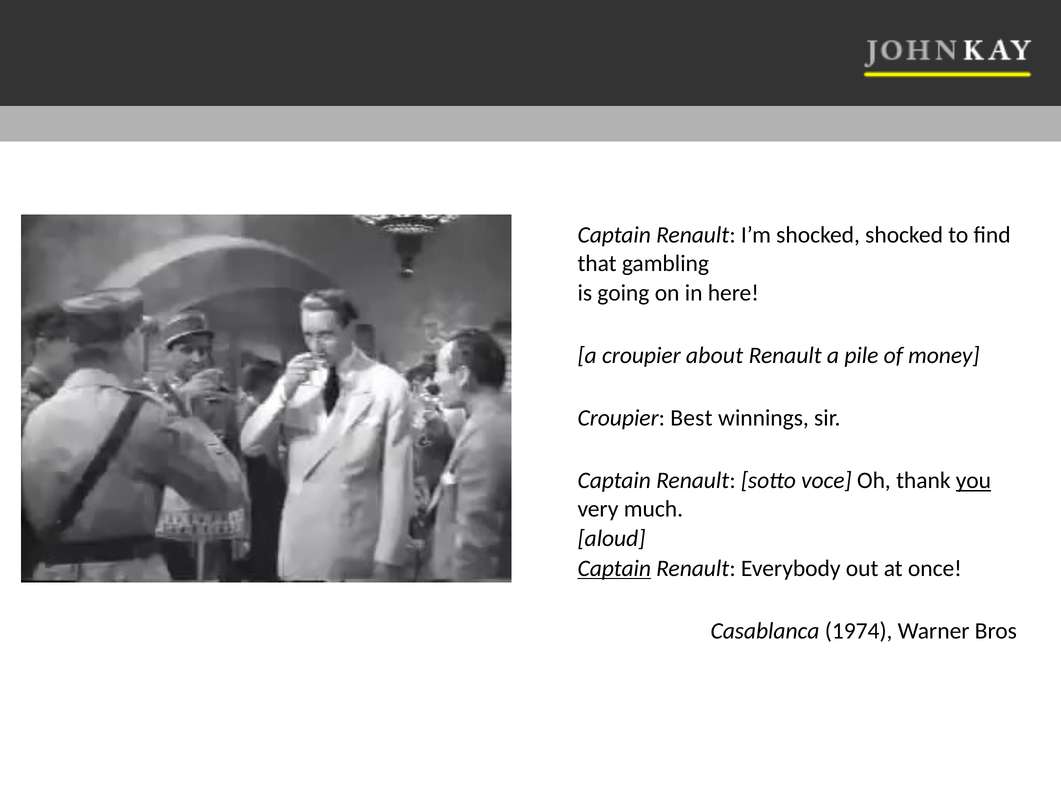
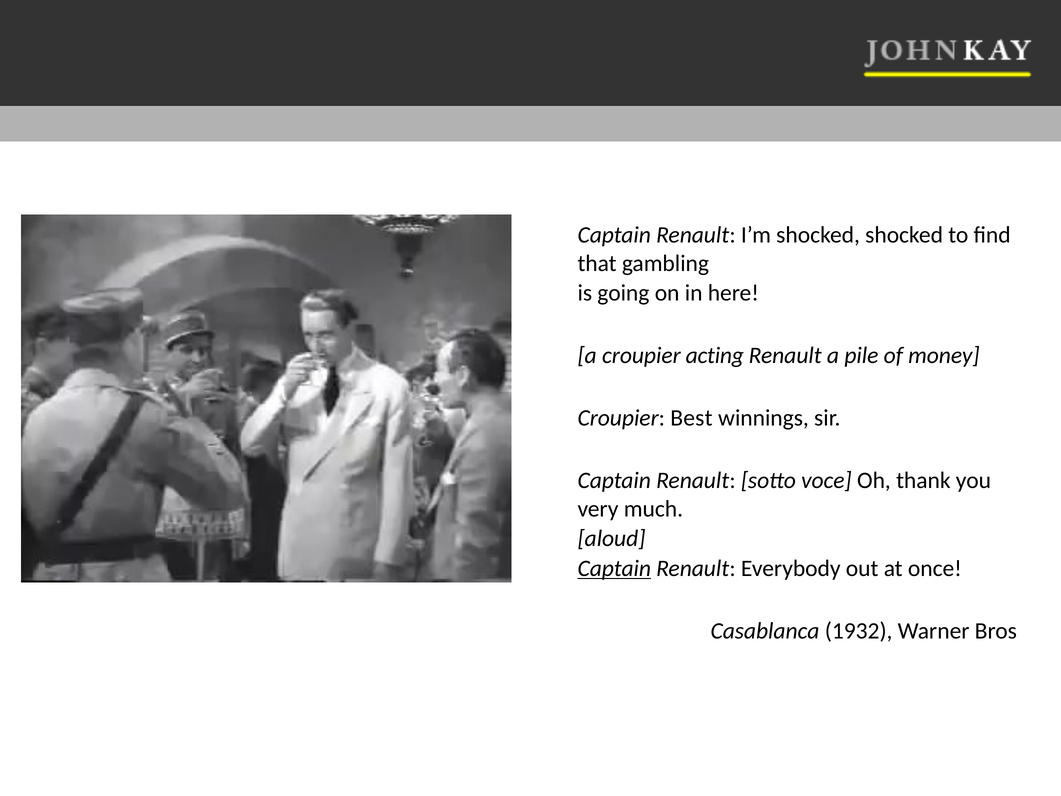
about: about -> acting
you underline: present -> none
1974: 1974 -> 1932
